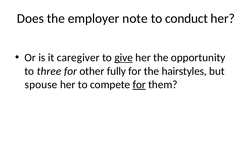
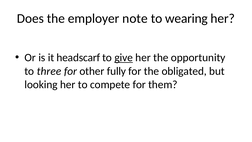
conduct: conduct -> wearing
caregiver: caregiver -> headscarf
hairstyles: hairstyles -> obligated
spouse: spouse -> looking
for at (139, 84) underline: present -> none
